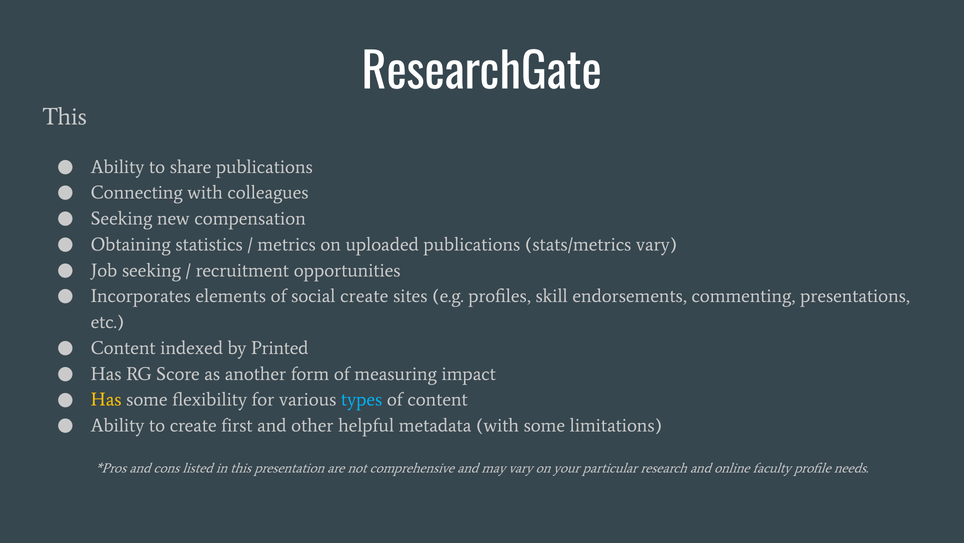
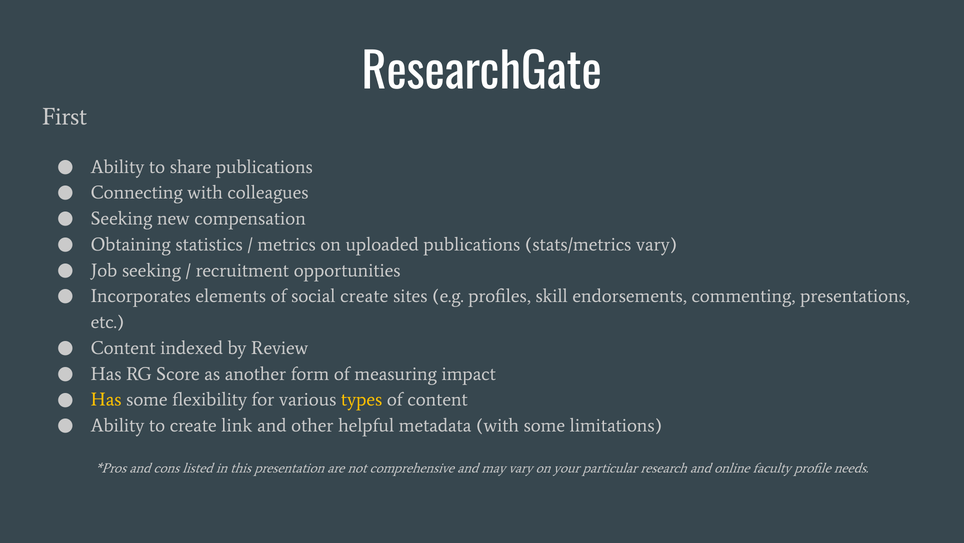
This at (65, 117): This -> First
Printed: Printed -> Review
types colour: light blue -> yellow
first: first -> link
